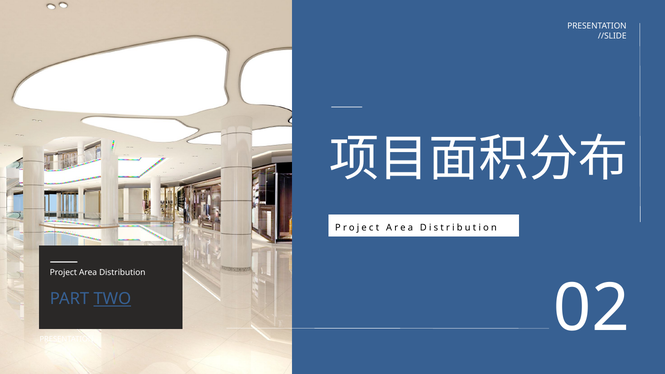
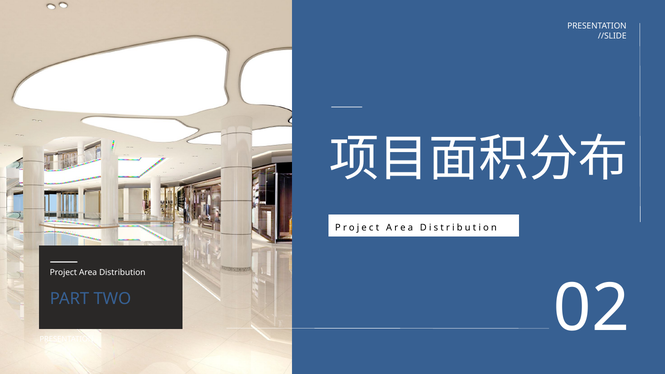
TWO underline: present -> none
